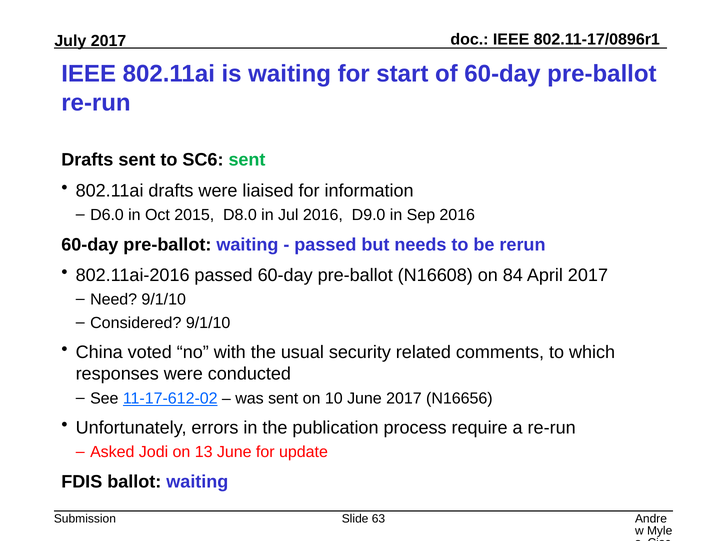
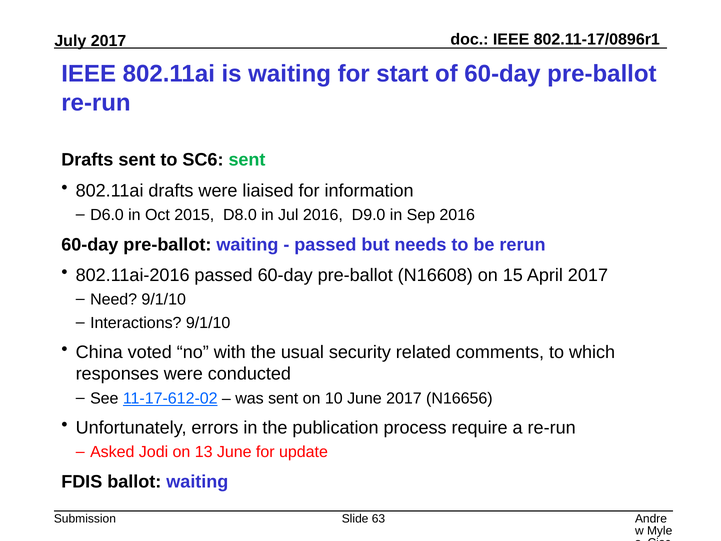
84: 84 -> 15
Considered: Considered -> Interactions
